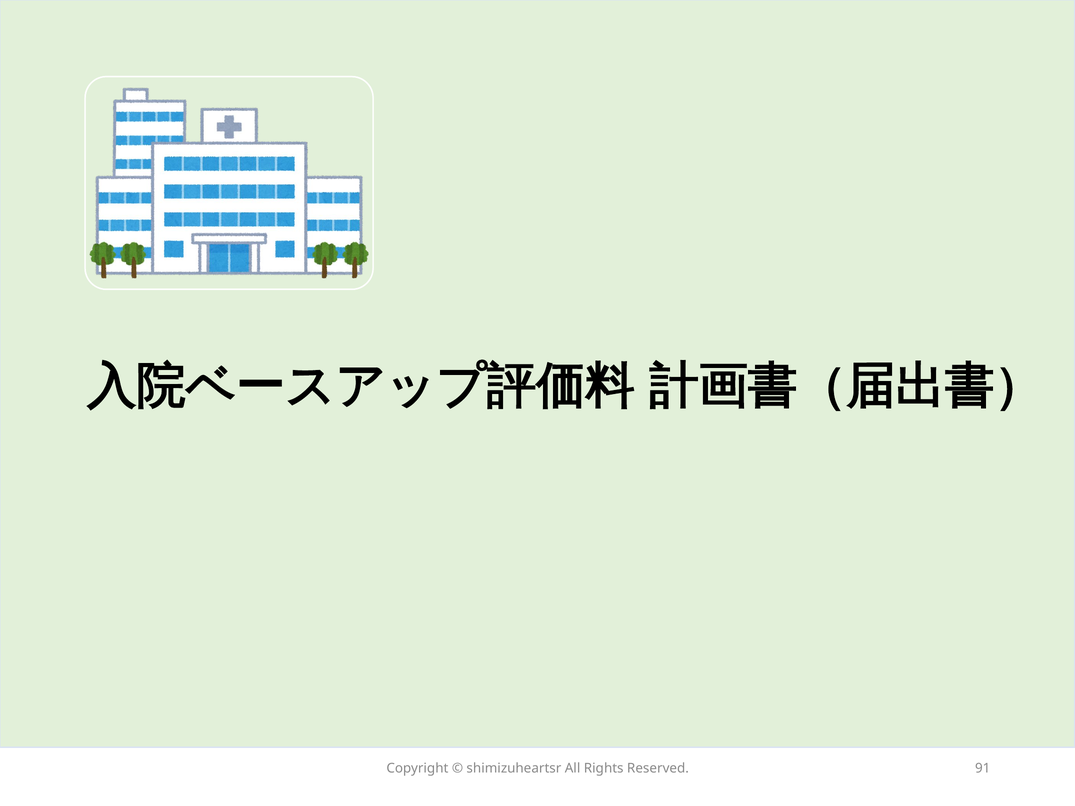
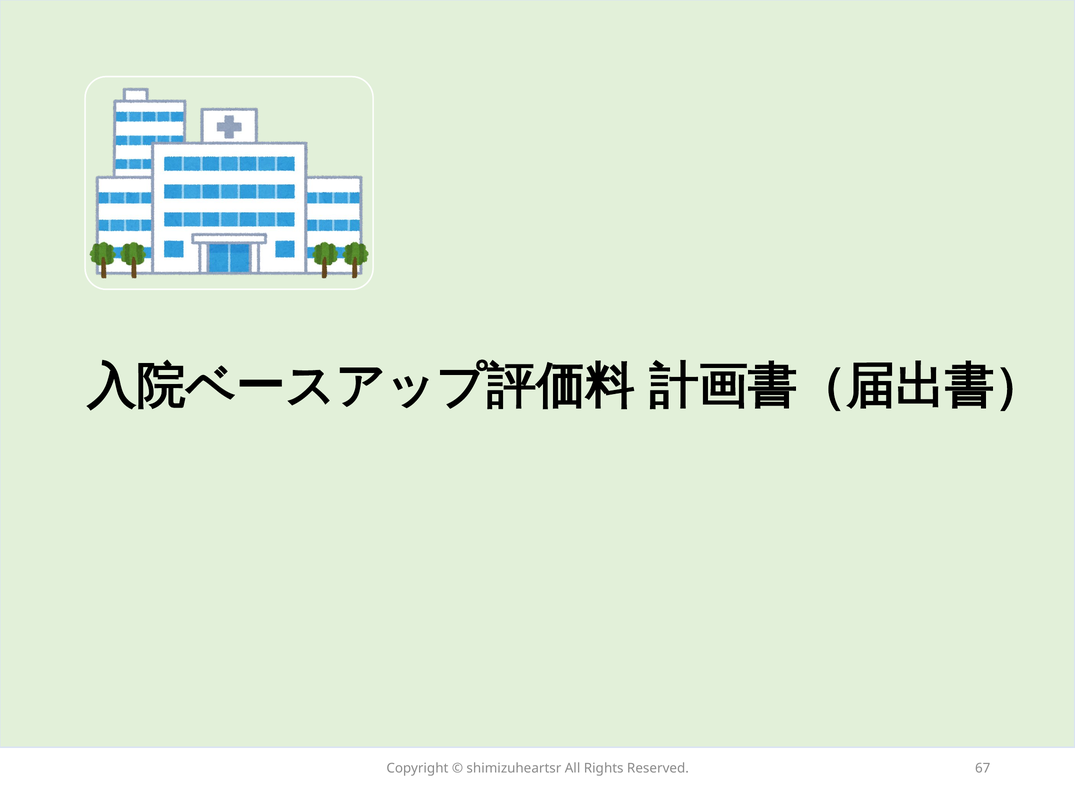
91: 91 -> 67
